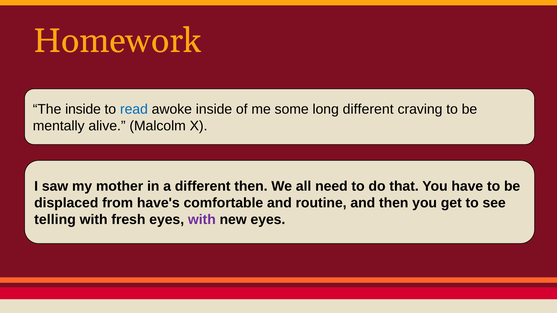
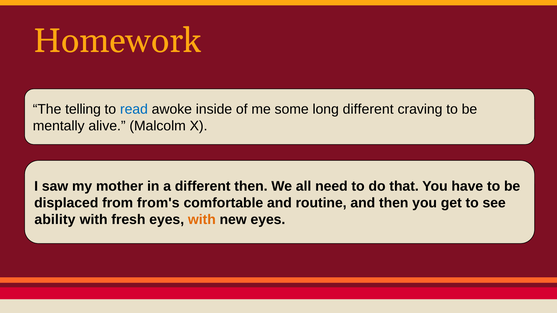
The inside: inside -> telling
have's: have's -> from's
telling: telling -> ability
with at (202, 220) colour: purple -> orange
